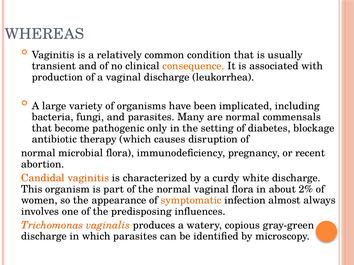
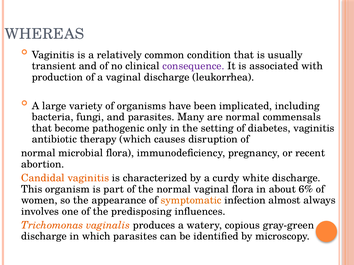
consequence colour: orange -> purple
diabetes blockage: blockage -> vaginitis
2%: 2% -> 6%
